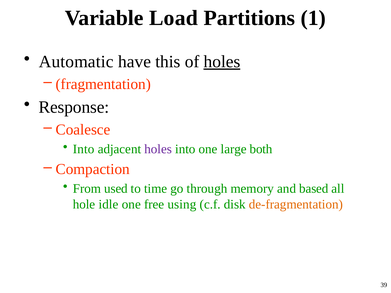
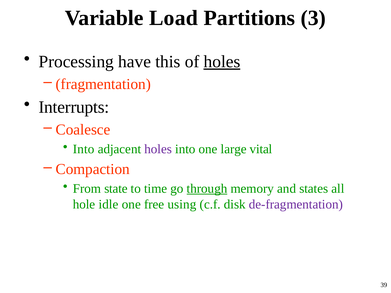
1: 1 -> 3
Automatic: Automatic -> Processing
Response: Response -> Interrupts
both: both -> vital
used: used -> state
through underline: none -> present
based: based -> states
de-fragmentation colour: orange -> purple
